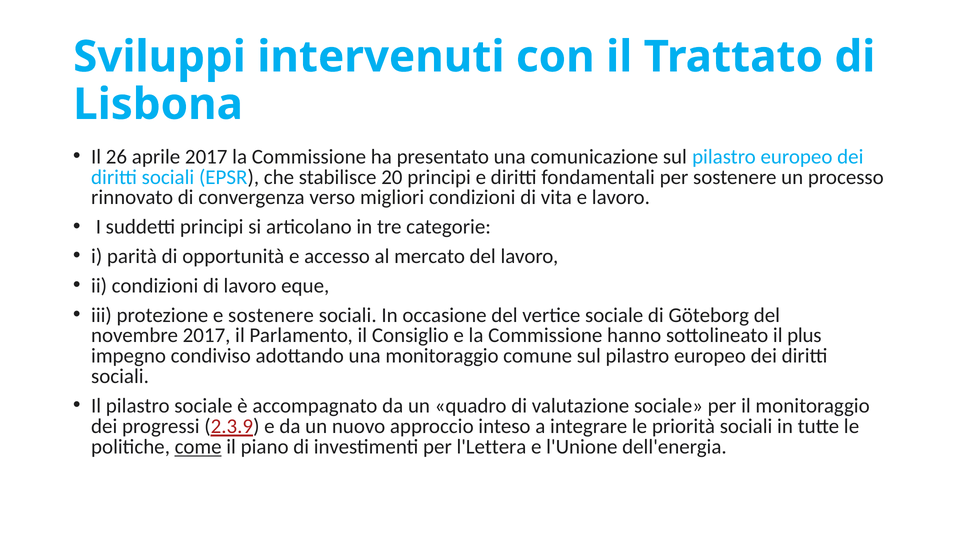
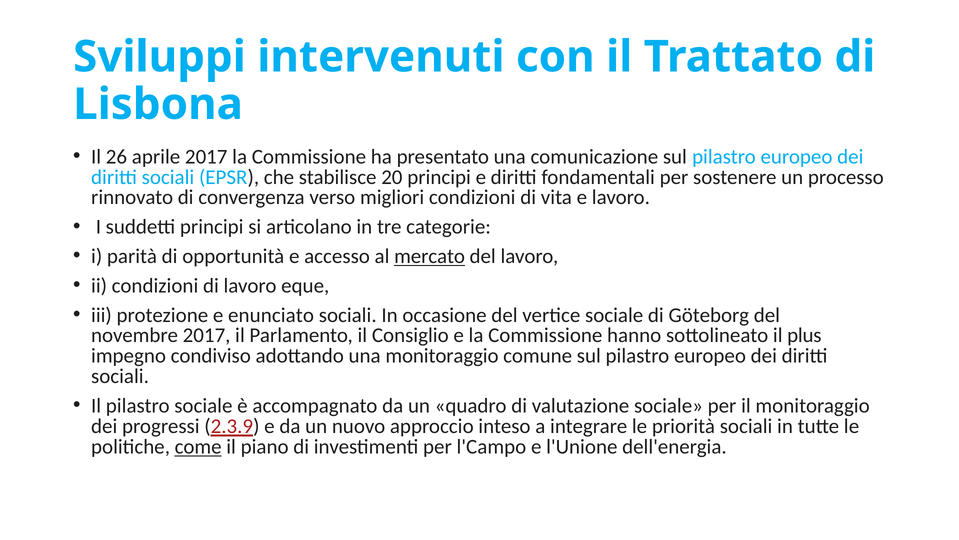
mercato underline: none -> present
e sostenere: sostenere -> enunciato
l'Lettera: l'Lettera -> l'Campo
